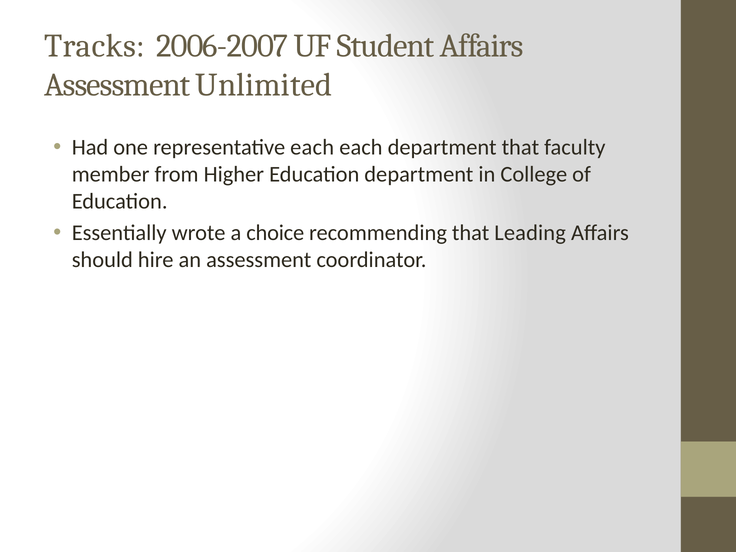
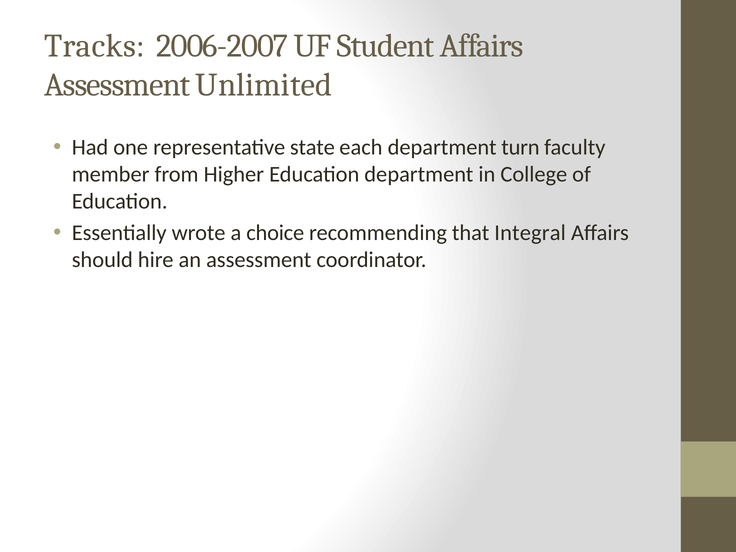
representative each: each -> state
department that: that -> turn
Leading: Leading -> Integral
